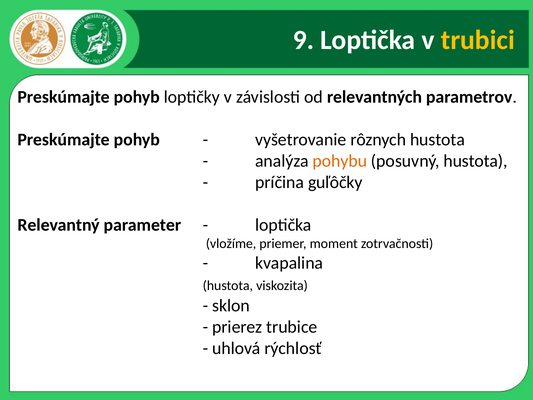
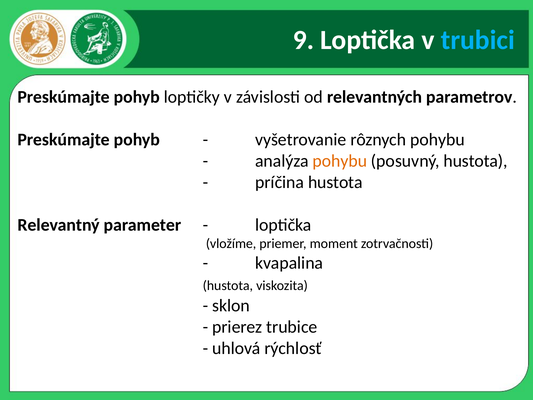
trubici colour: yellow -> light blue
rôznych hustota: hustota -> pohybu
príčina guľôčky: guľôčky -> hustota
